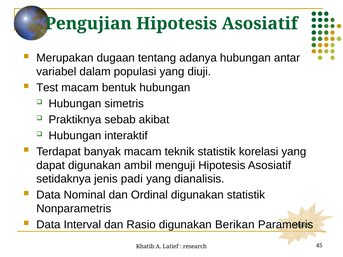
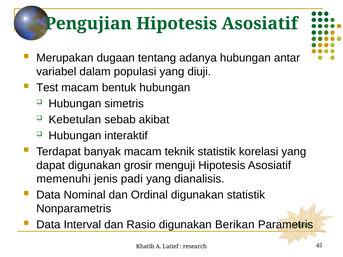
Praktiknya: Praktiknya -> Kebetulan
ambil: ambil -> grosir
setidaknya: setidaknya -> memenuhi
